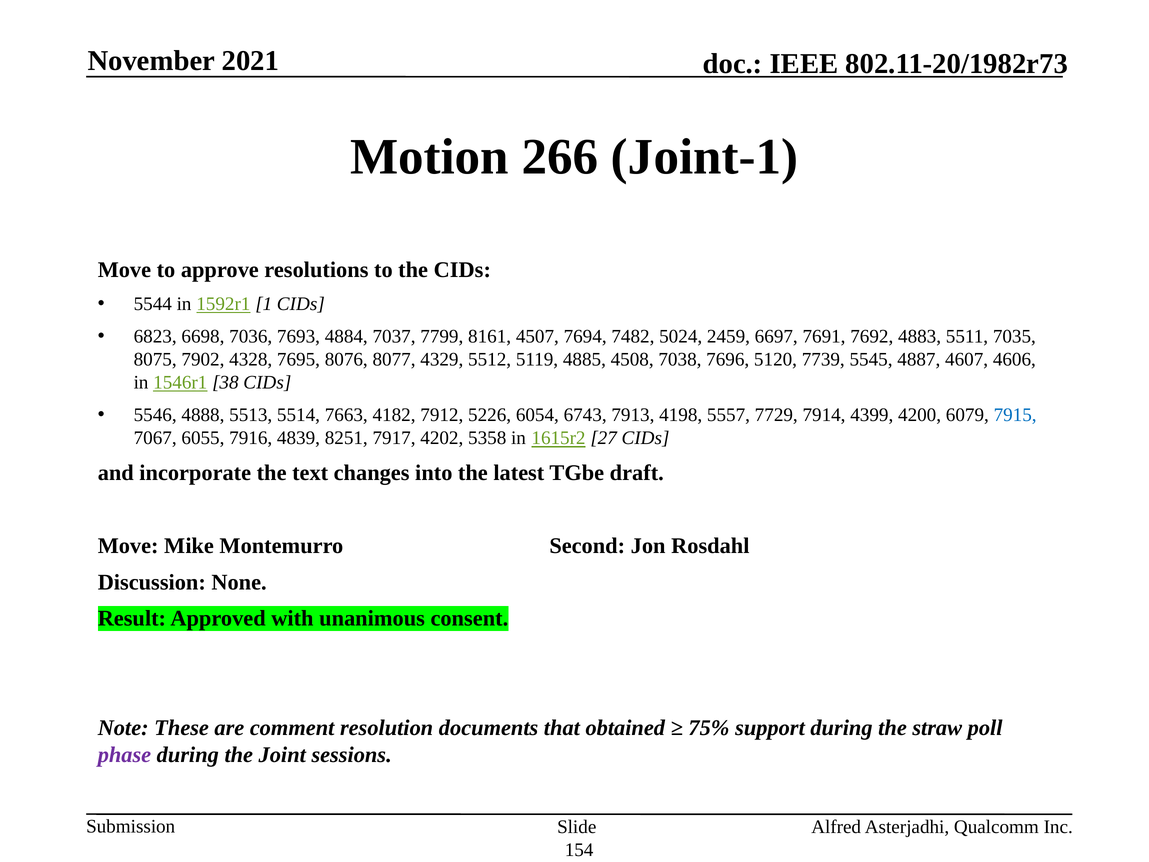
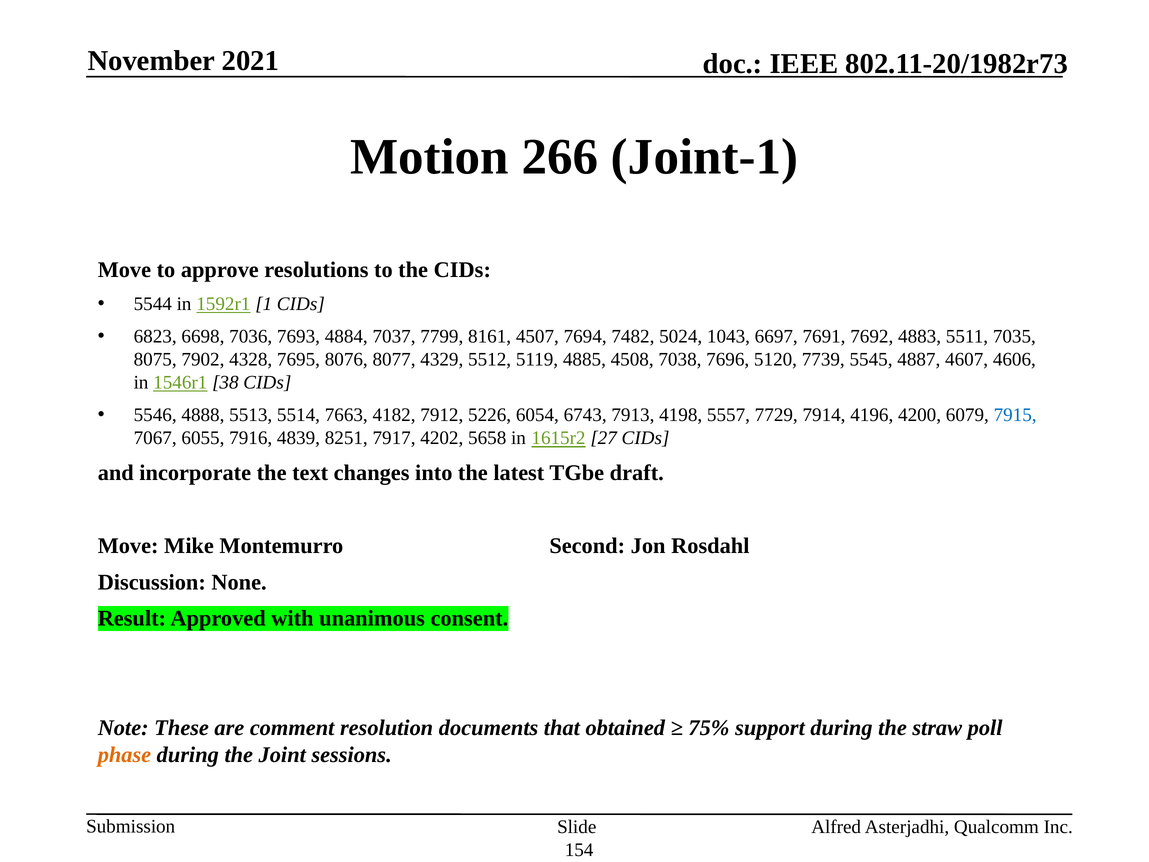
2459: 2459 -> 1043
4399: 4399 -> 4196
5358: 5358 -> 5658
phase colour: purple -> orange
